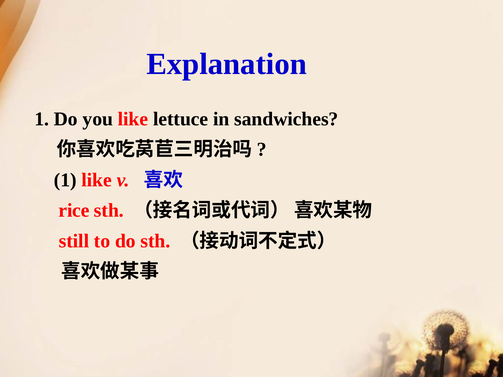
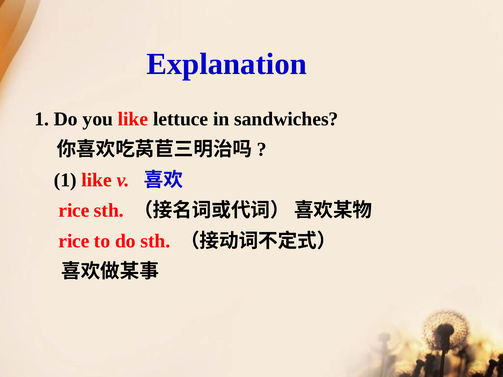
still at (74, 241): still -> rice
